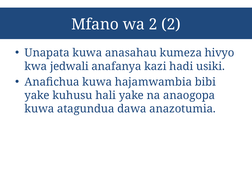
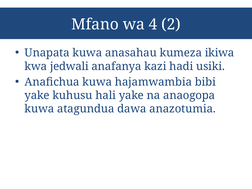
wa 2: 2 -> 4
hivyo: hivyo -> ikiwa
